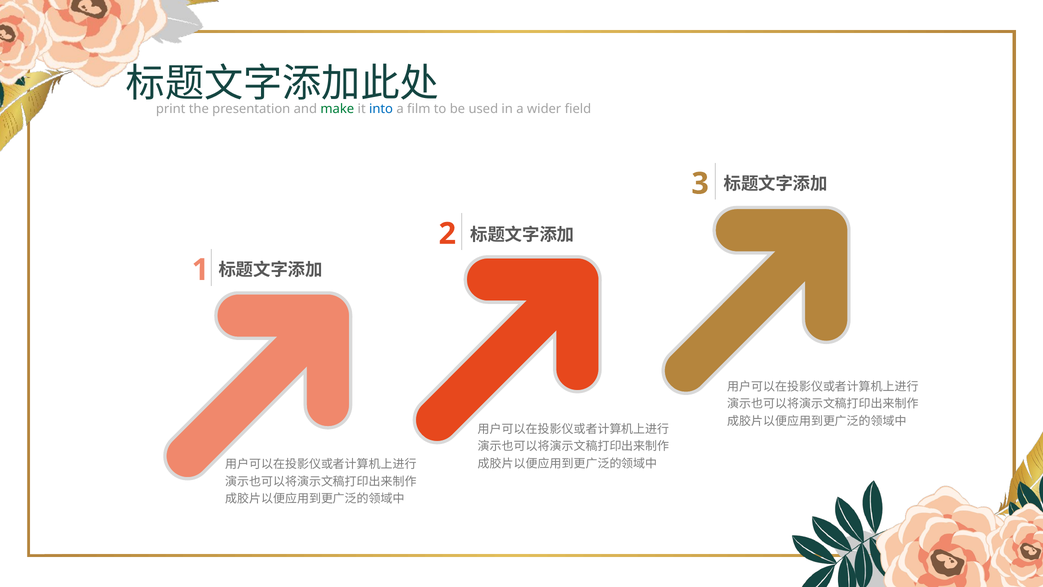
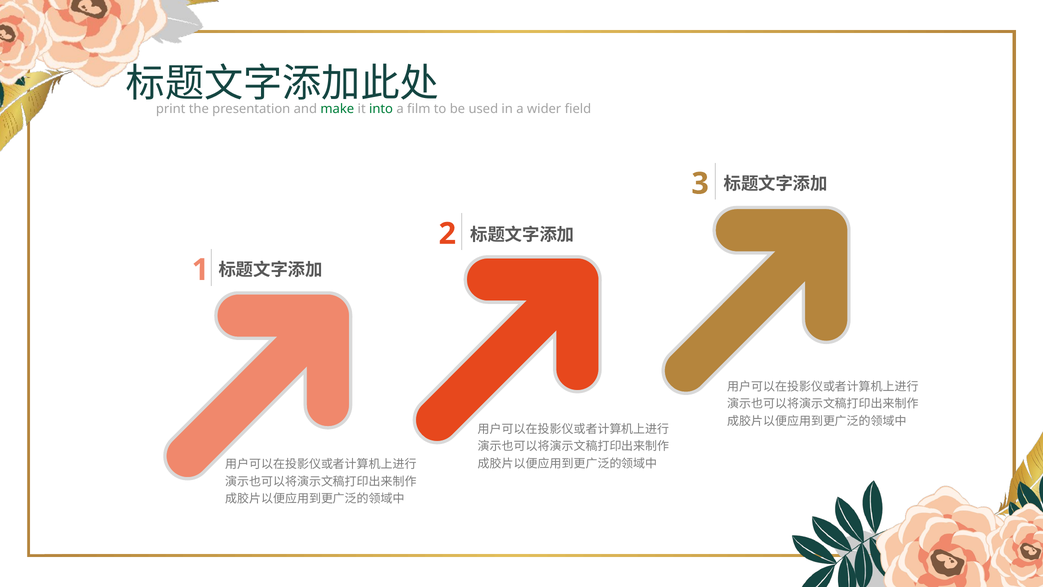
into colour: blue -> green
